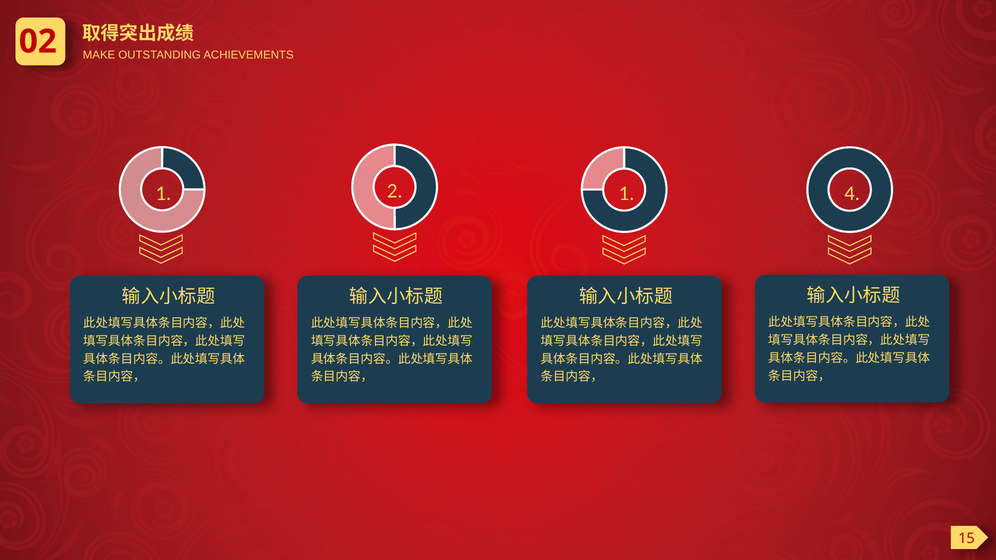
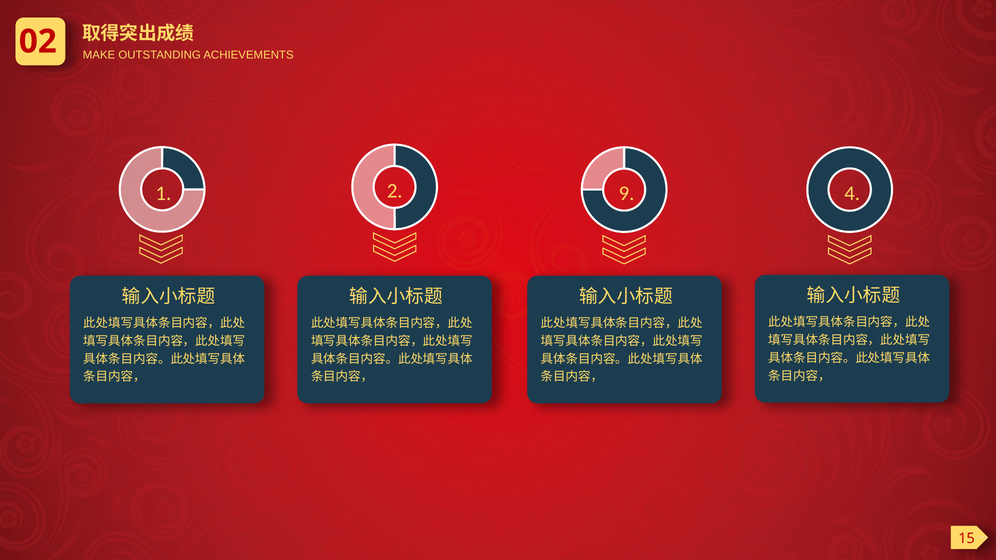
2 1: 1 -> 9
